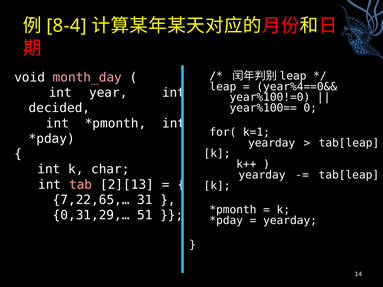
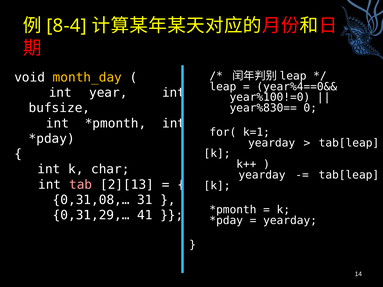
month_day colour: pink -> yellow
decided: decided -> bufsize
year%100==: year%100== -> year%830==
7,22,65,…: 7,22,65,… -> 0,31,08,…
51: 51 -> 41
